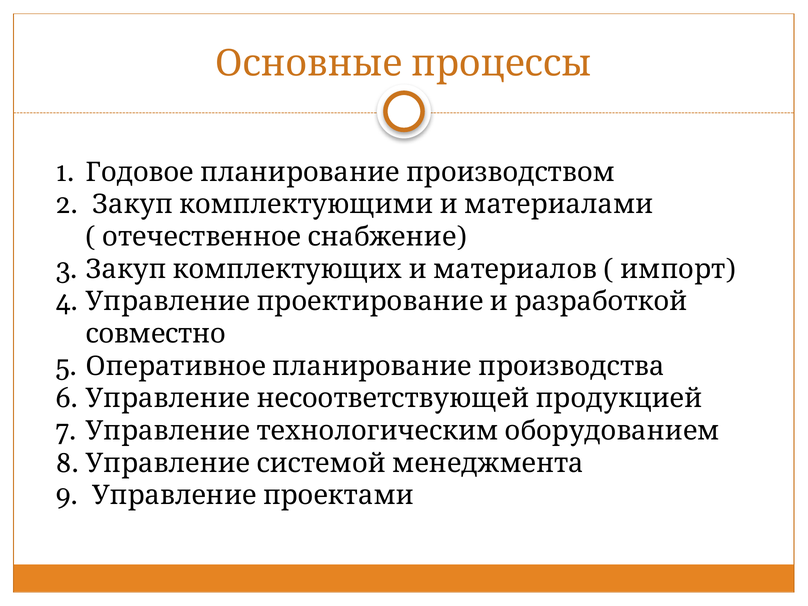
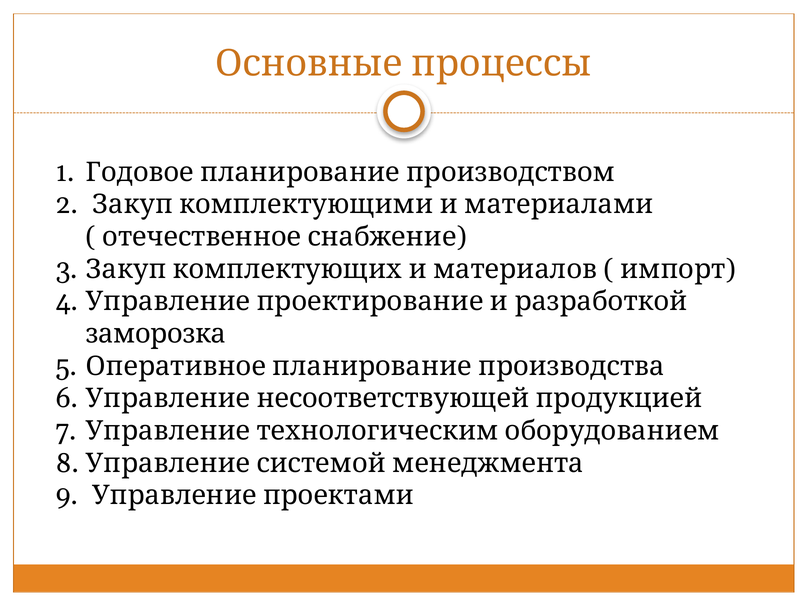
совместно: совместно -> заморозка
